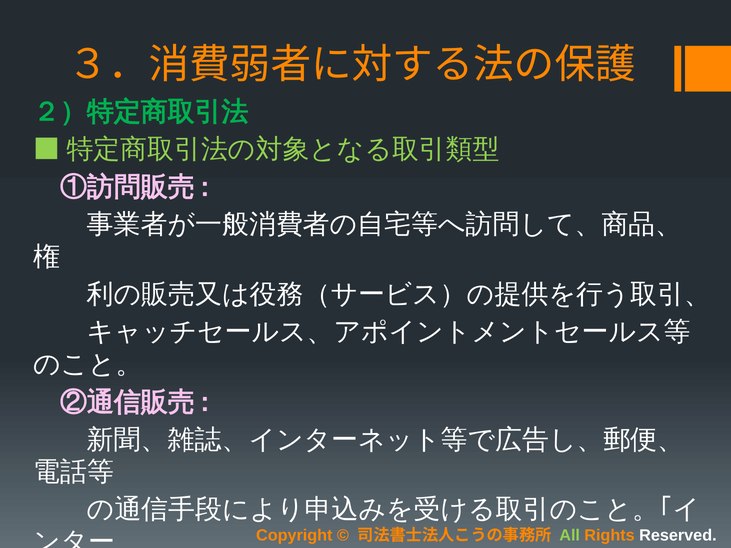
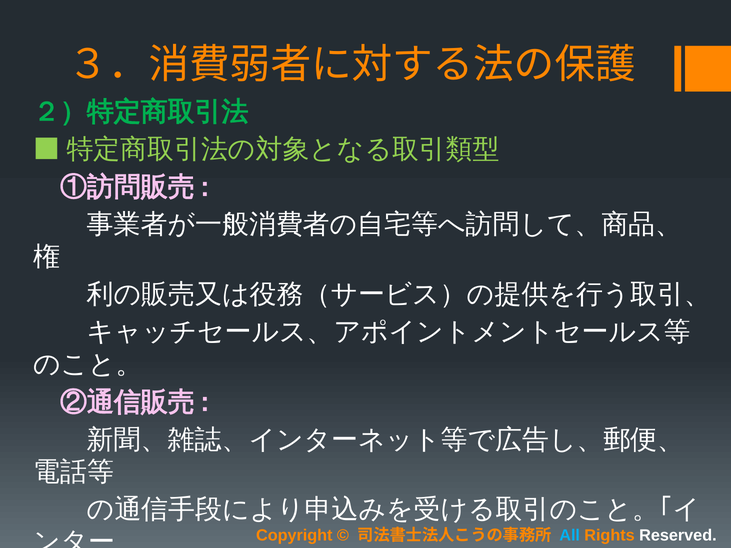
All colour: light green -> light blue
